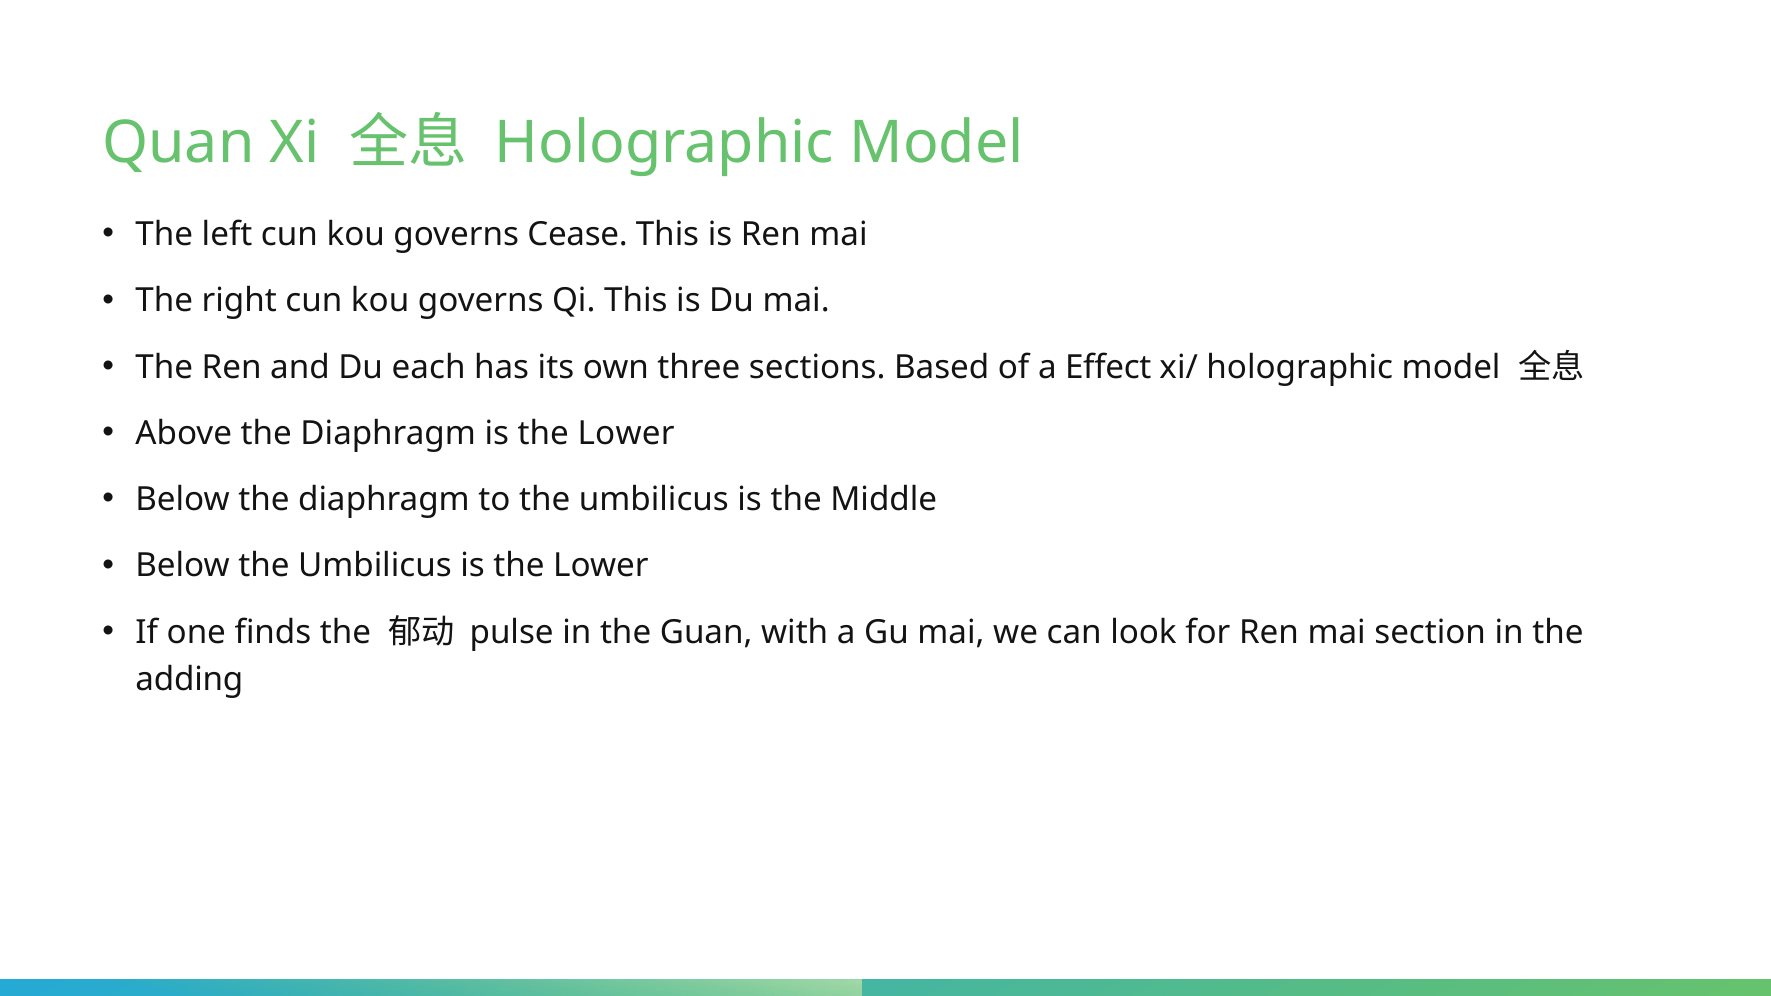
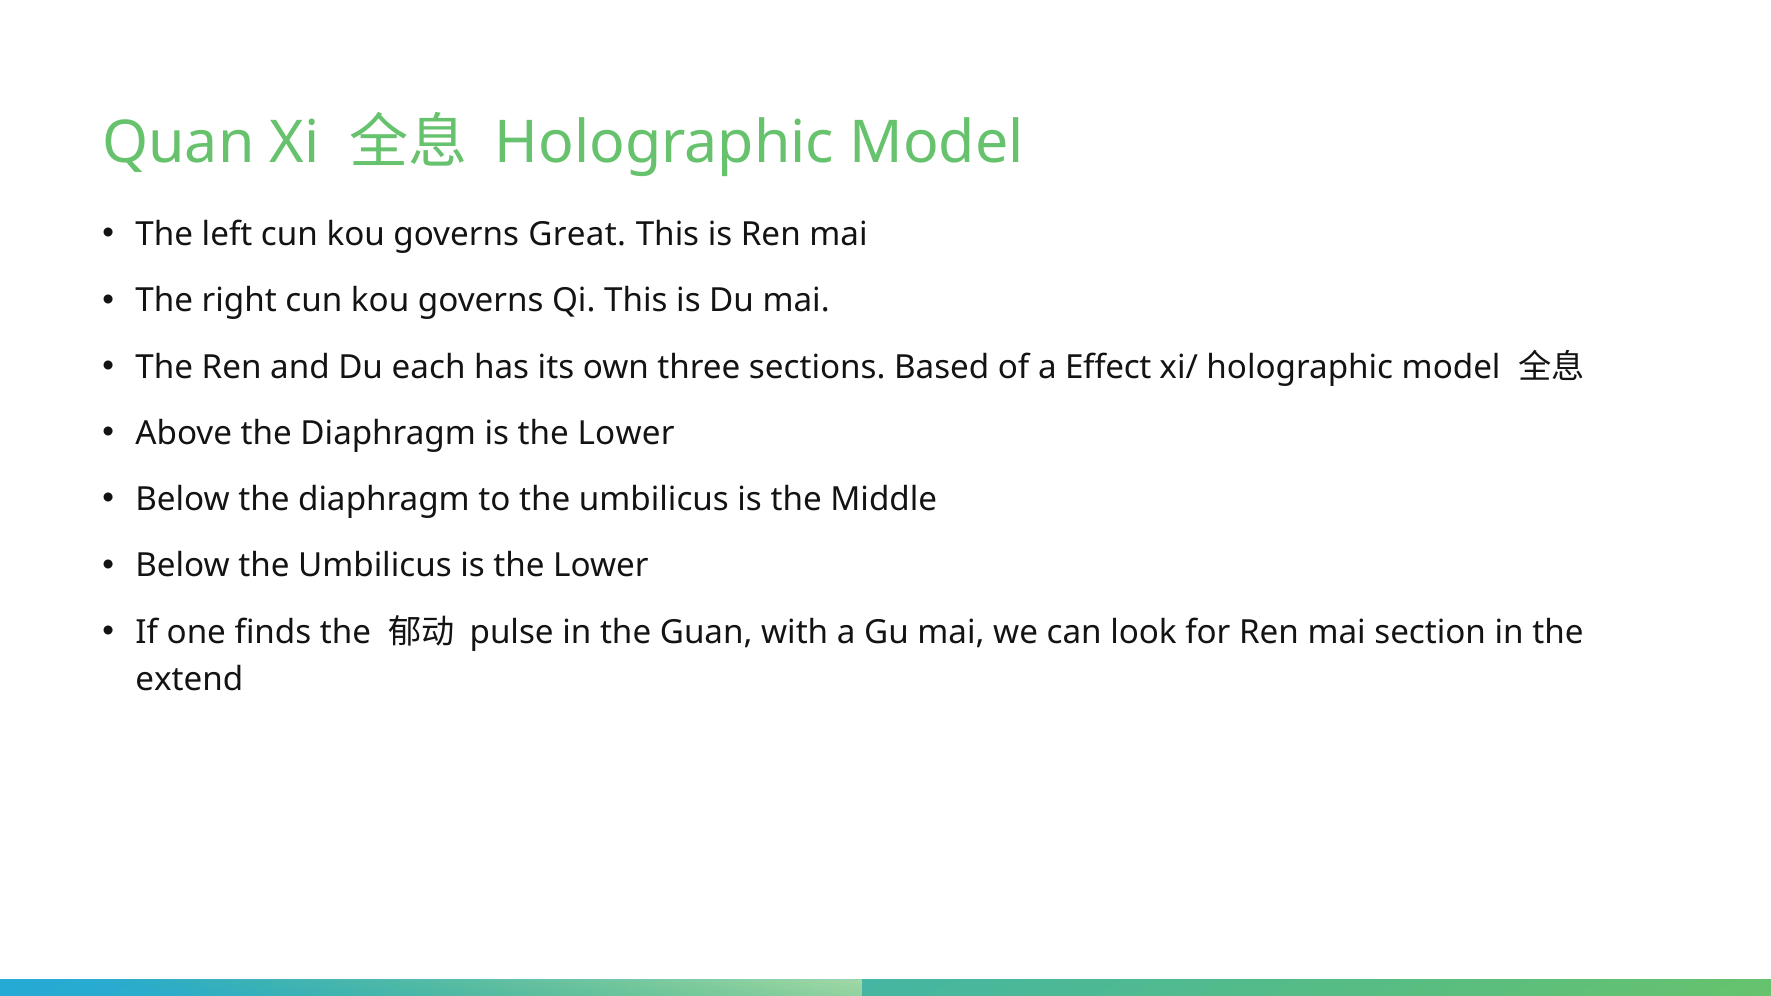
Cease: Cease -> Great
adding: adding -> extend
